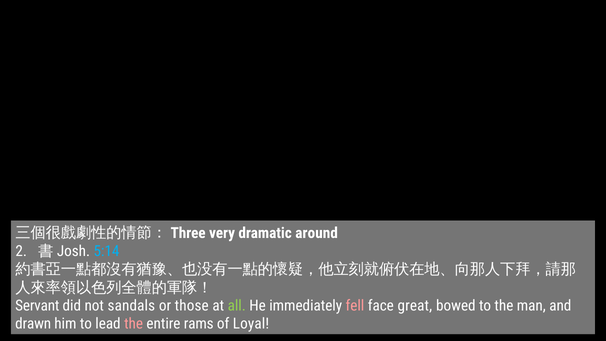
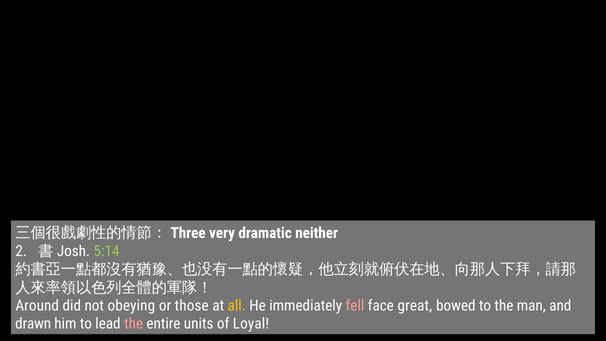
around: around -> neither
5:14 colour: light blue -> light green
Servant: Servant -> Around
sandals: sandals -> obeying
all colour: light green -> yellow
rams: rams -> units
